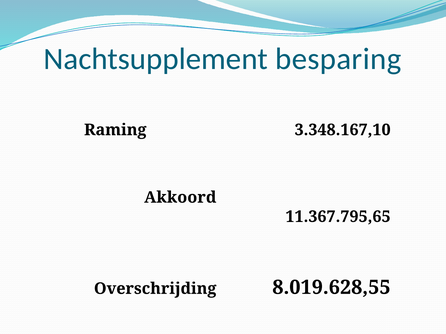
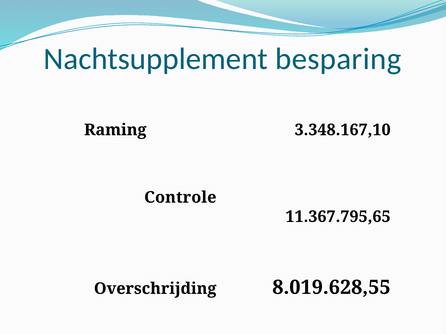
Akkoord: Akkoord -> Controle
